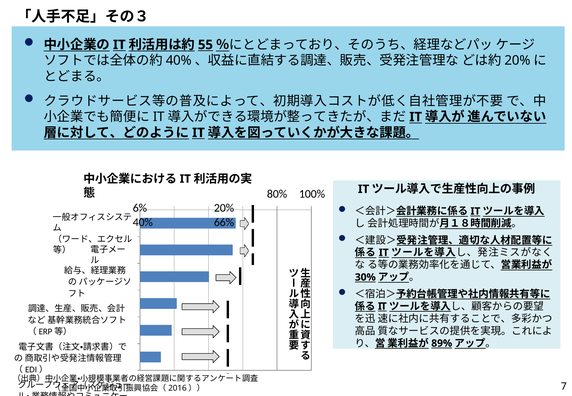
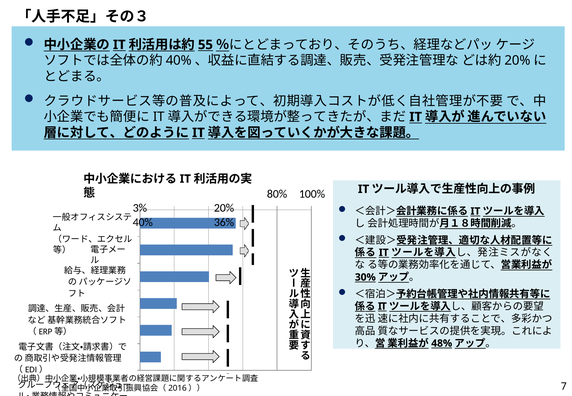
6%: 6% -> 3%
66%: 66% -> 36%
89%: 89% -> 48%
